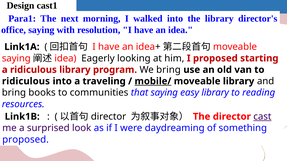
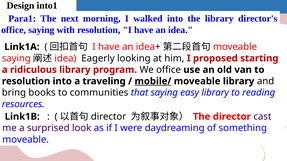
cast1: cast1 -> into1
We bring: bring -> office
ridiculous at (26, 81): ridiculous -> resolution
cast underline: present -> none
proposed at (26, 140): proposed -> moveable
